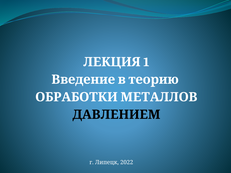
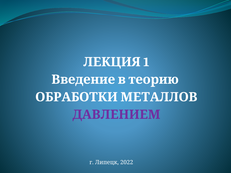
ДАВЛЕНИЕМ colour: black -> purple
